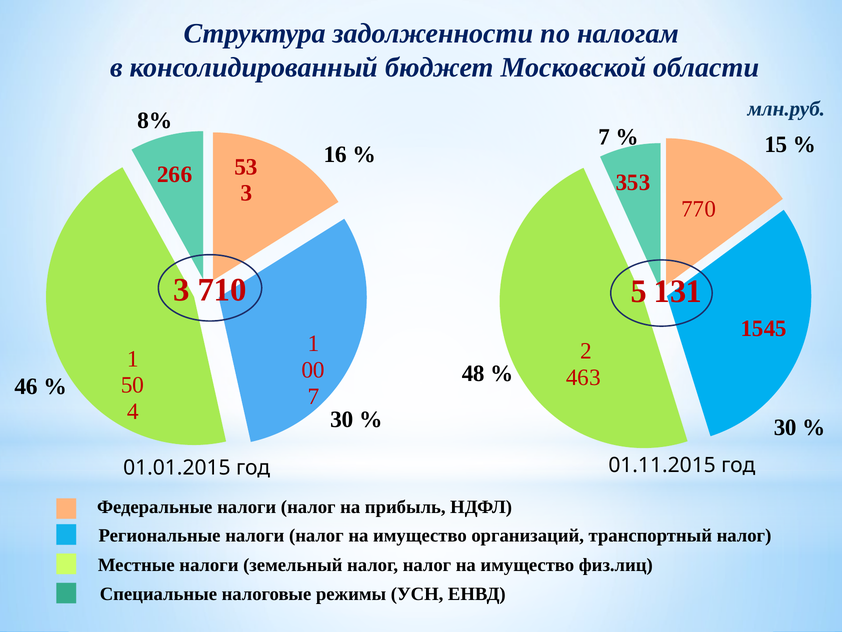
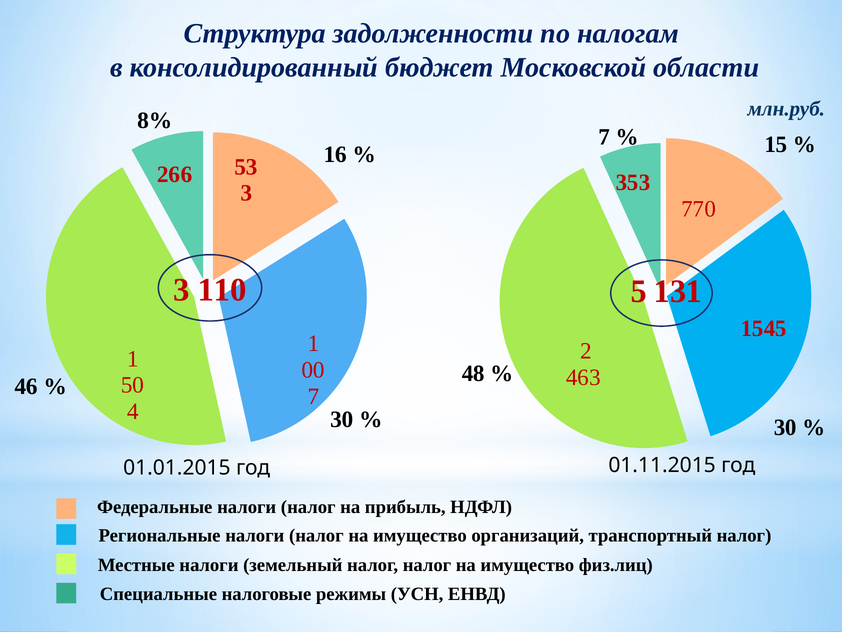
710: 710 -> 110
